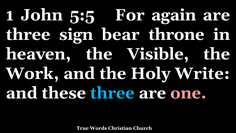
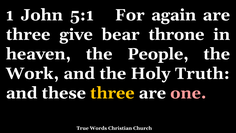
5:5: 5:5 -> 5:1
sign: sign -> give
Visible: Visible -> People
Write: Write -> Truth
three at (112, 93) colour: light blue -> yellow
